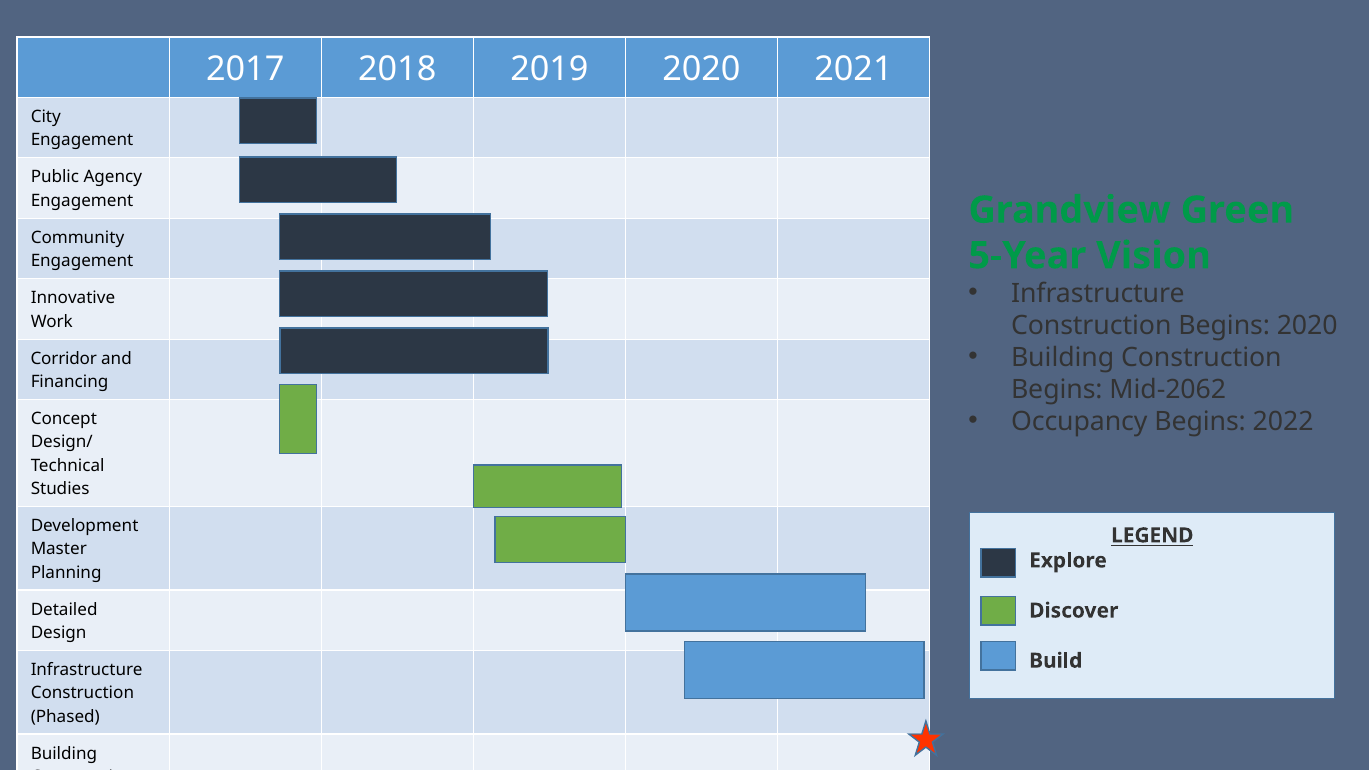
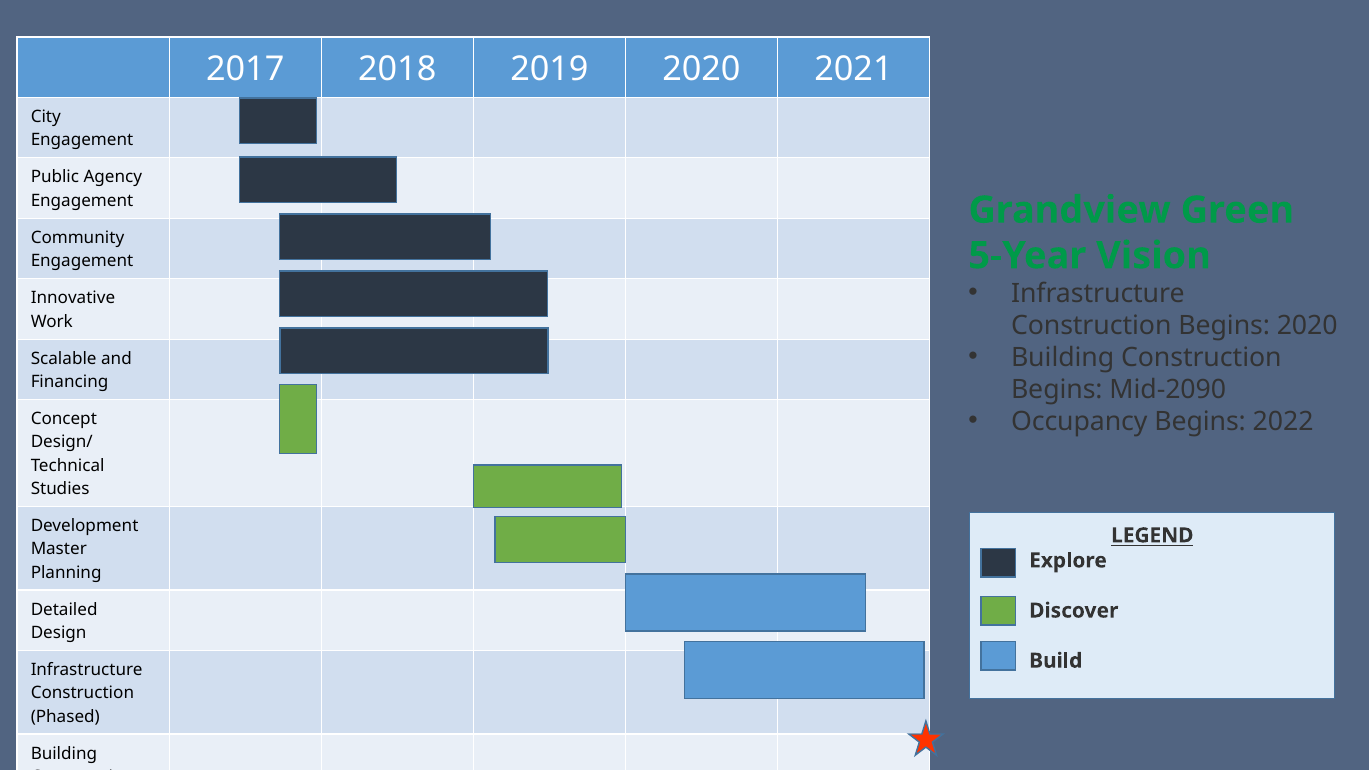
Corridor: Corridor -> Scalable
Mid-2062: Mid-2062 -> Mid-2090
